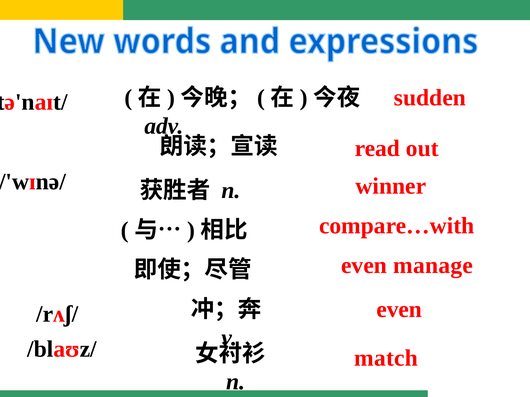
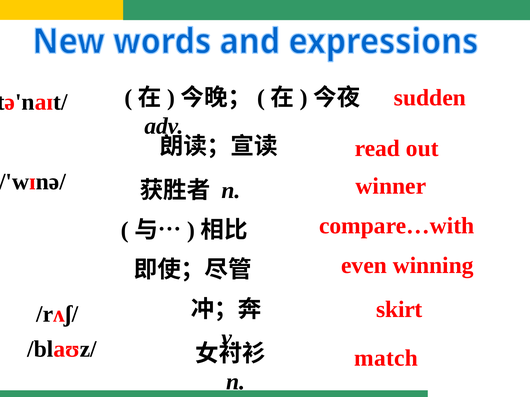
manage: manage -> winning
even at (399, 310): even -> skirt
